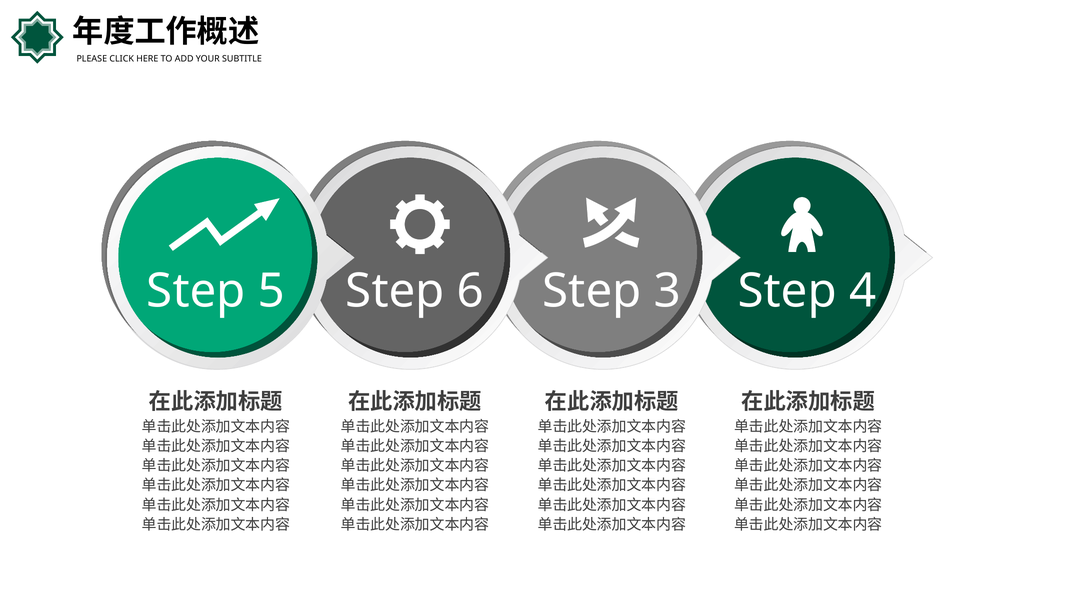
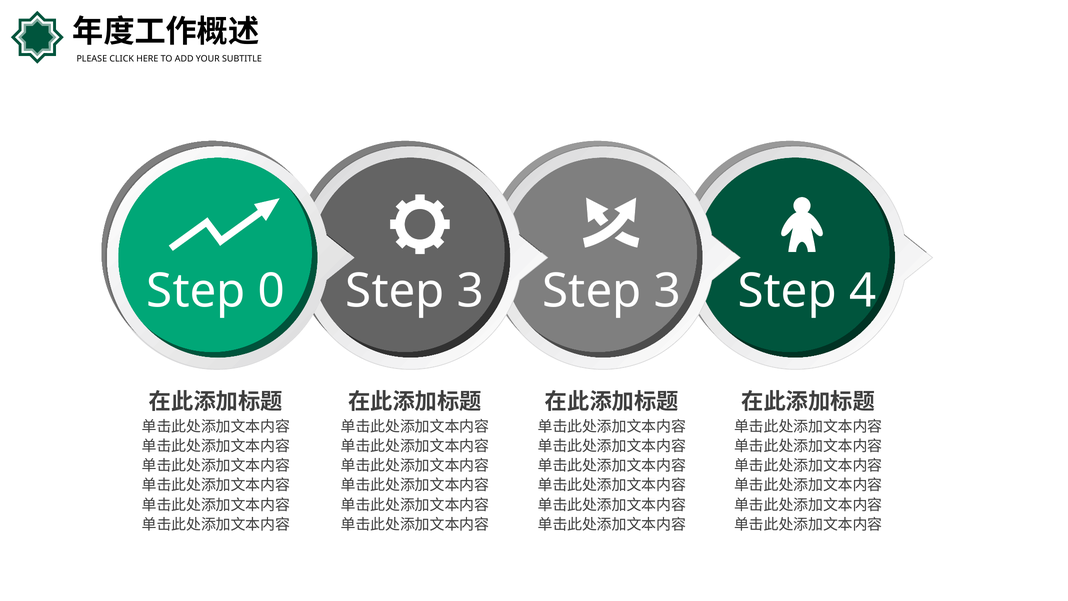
5: 5 -> 0
6 at (471, 291): 6 -> 3
